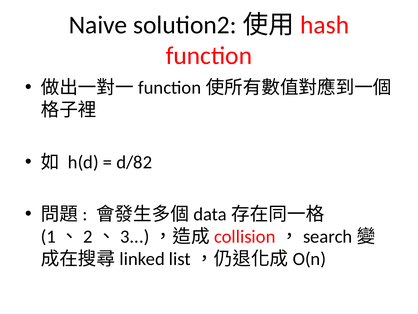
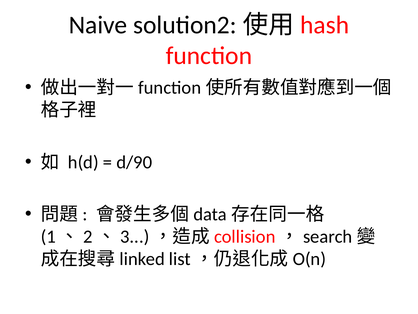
d/82: d/82 -> d/90
